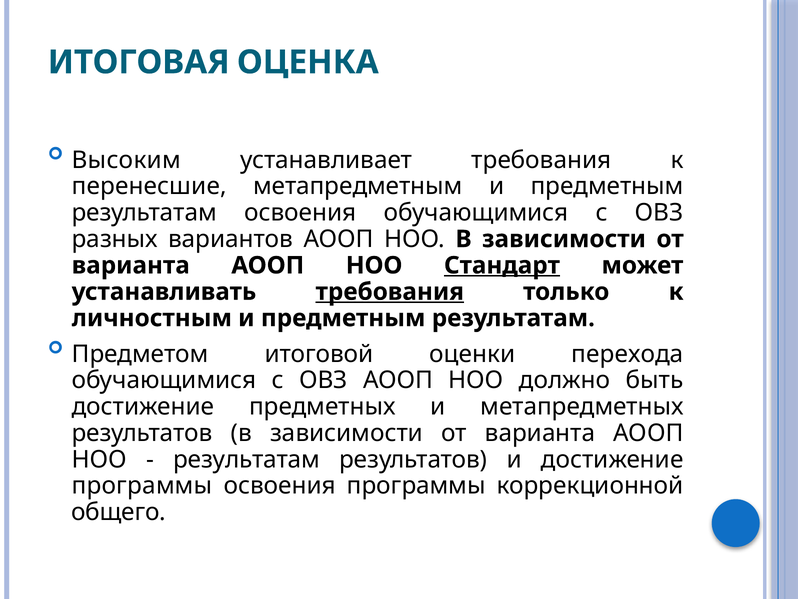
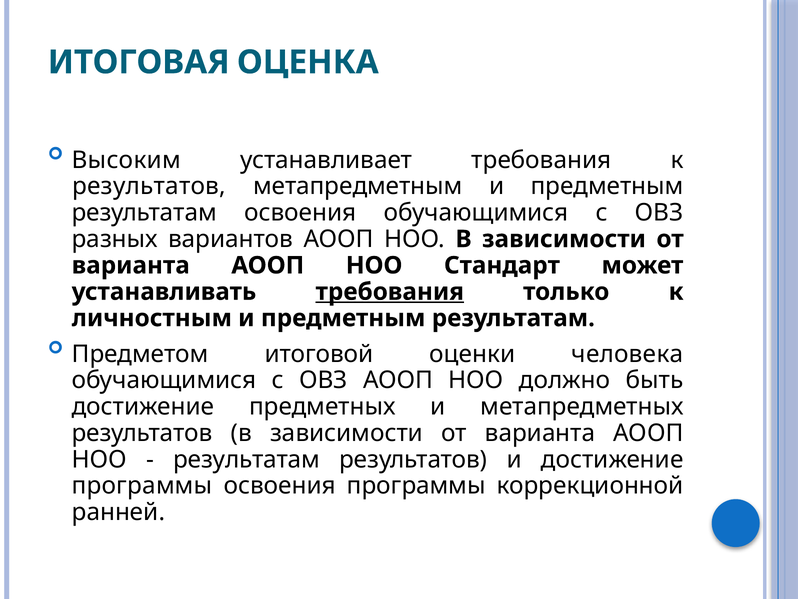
перенесшие at (149, 186): перенесшие -> результатов
Стандарт underline: present -> none
перехода: перехода -> человека
общего: общего -> ранней
